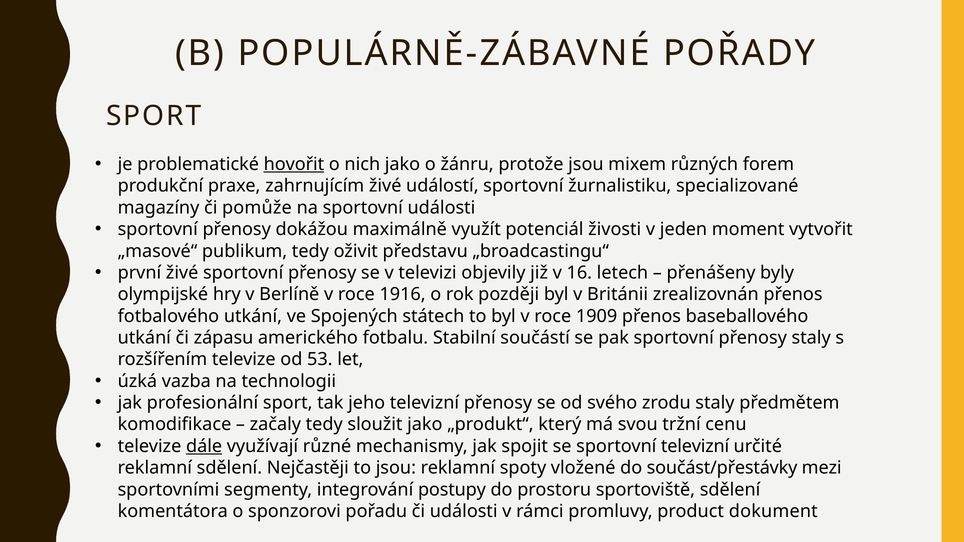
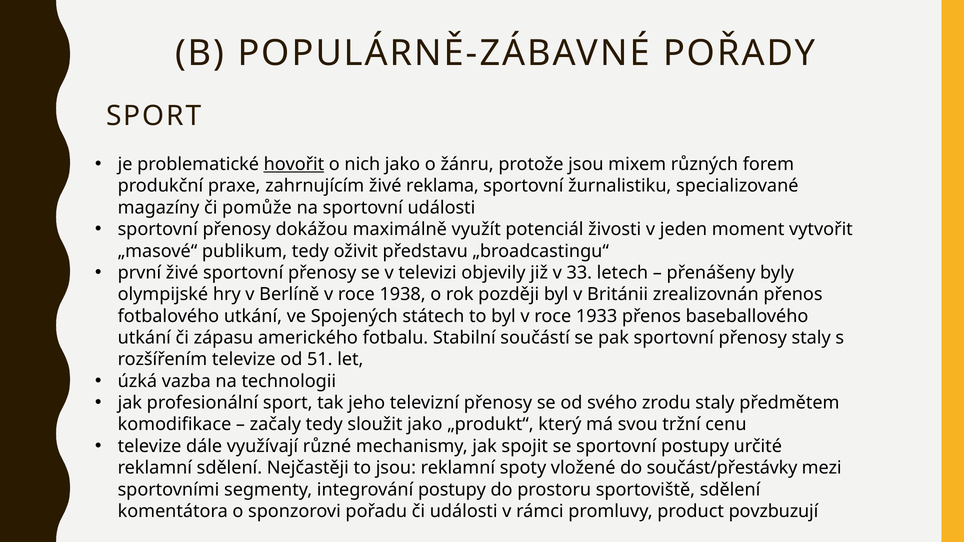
událostí: událostí -> reklama
16: 16 -> 33
1916: 1916 -> 1938
1909: 1909 -> 1933
53: 53 -> 51
dále underline: present -> none
sportovní televizní: televizní -> postupy
dokument: dokument -> povzbuzují
